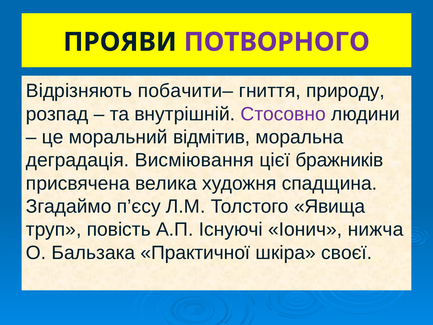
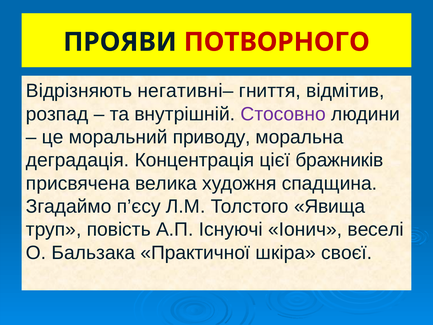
ПОТВОРНОГО colour: purple -> red
побачити–: побачити– -> негативні–
природу: природу -> відмітив
відмітив: відмітив -> приводу
Висміювання: Висміювання -> Концентрація
нижча: нижча -> веселі
